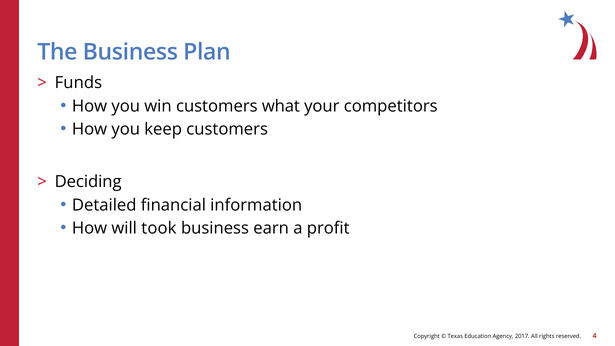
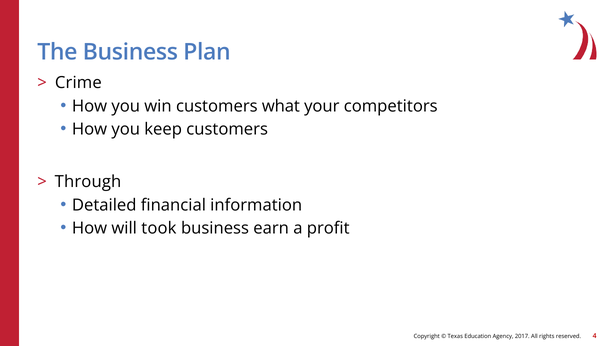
Funds: Funds -> Crime
Deciding: Deciding -> Through
